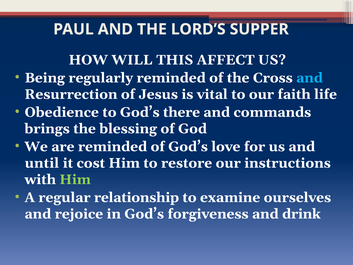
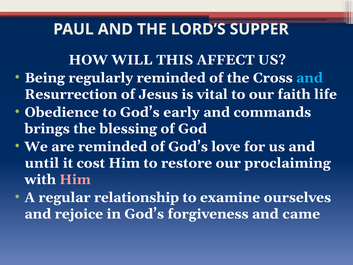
there: there -> early
instructions: instructions -> proclaiming
Him at (75, 179) colour: light green -> pink
drink: drink -> came
